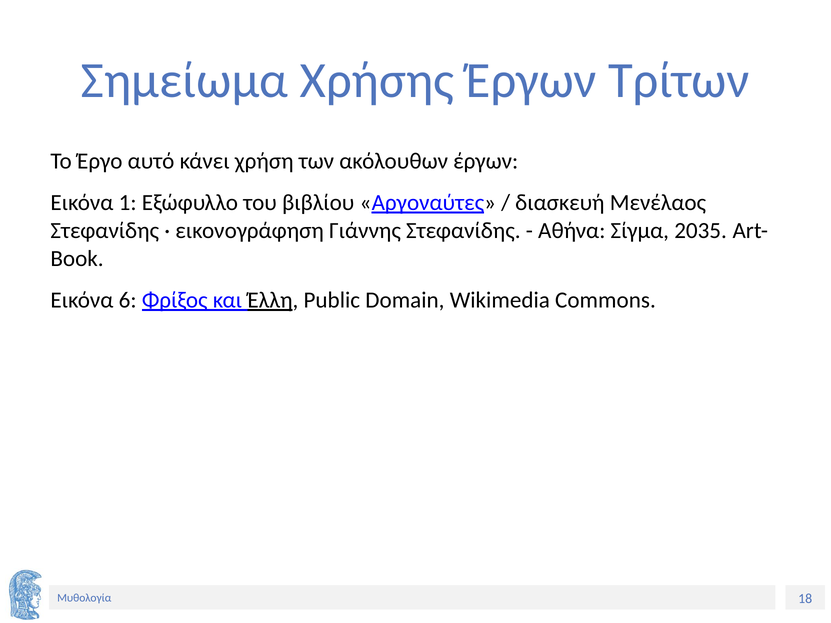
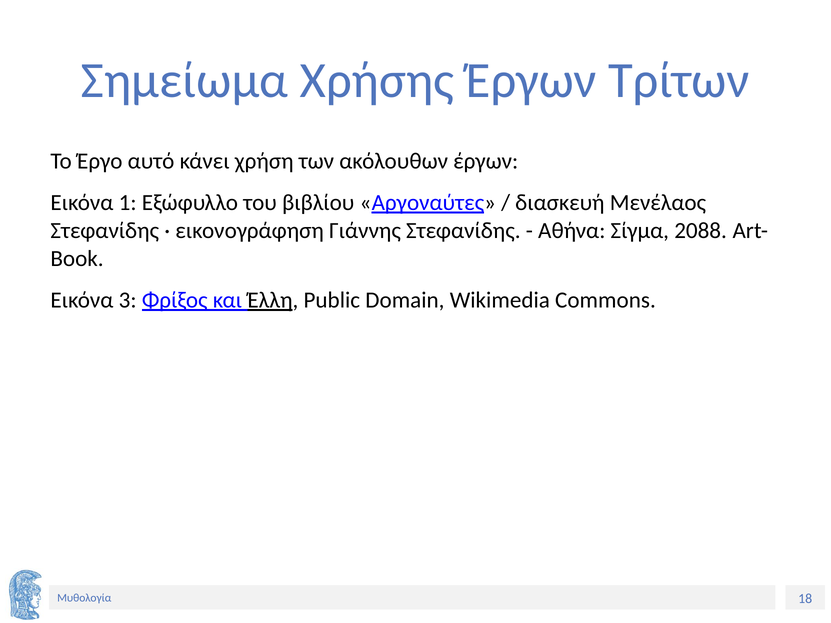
2035: 2035 -> 2088
6: 6 -> 3
